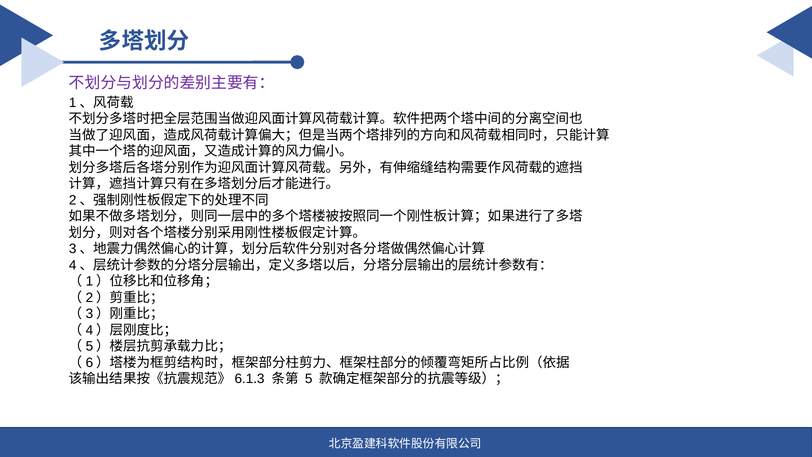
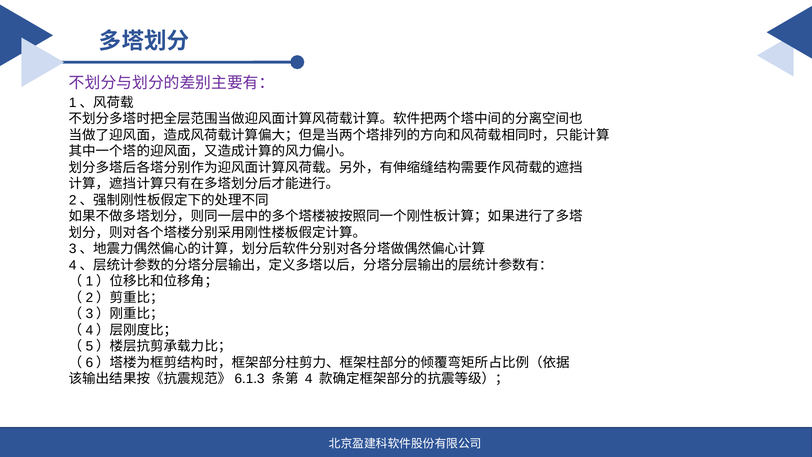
5: 5 -> 4
